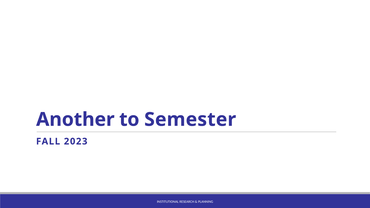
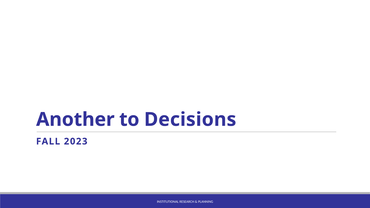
Semester: Semester -> Decisions
